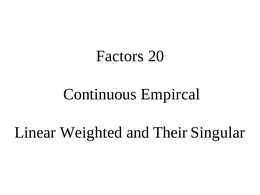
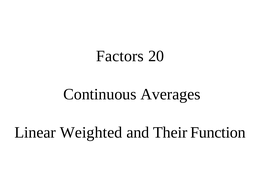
Empircal: Empircal -> Averages
Singular: Singular -> Function
